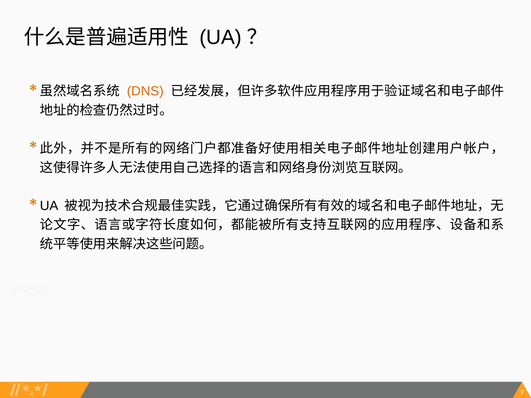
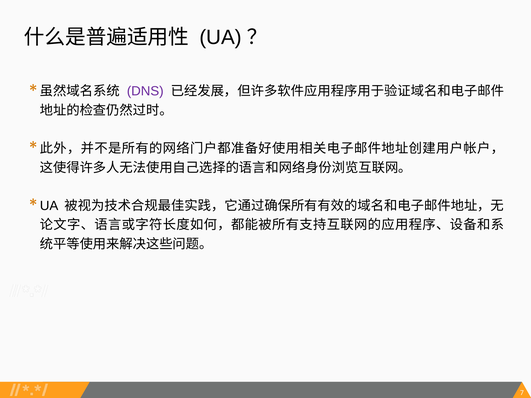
DNS colour: orange -> purple
